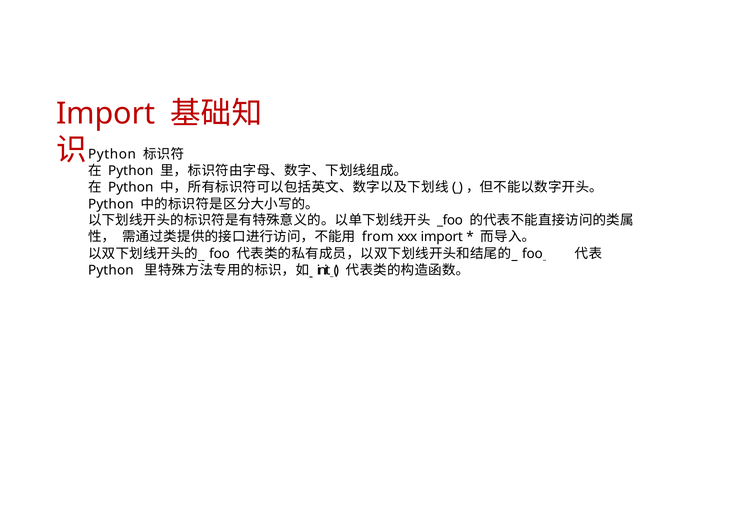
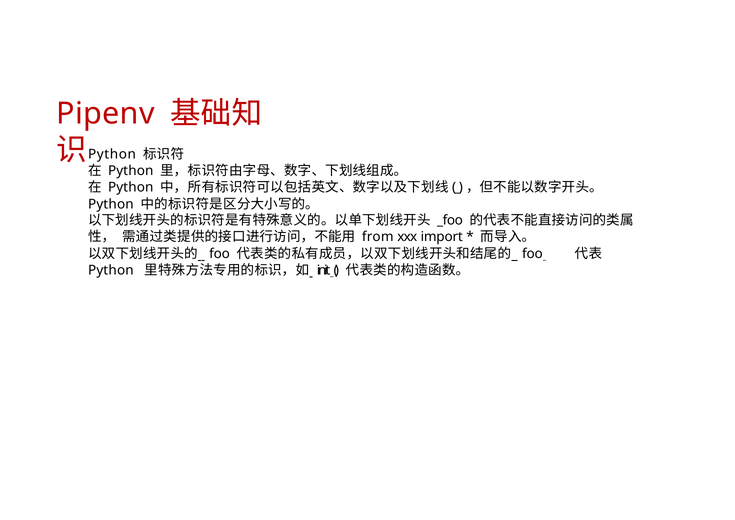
Import at (106, 113): Import -> Pipenv
